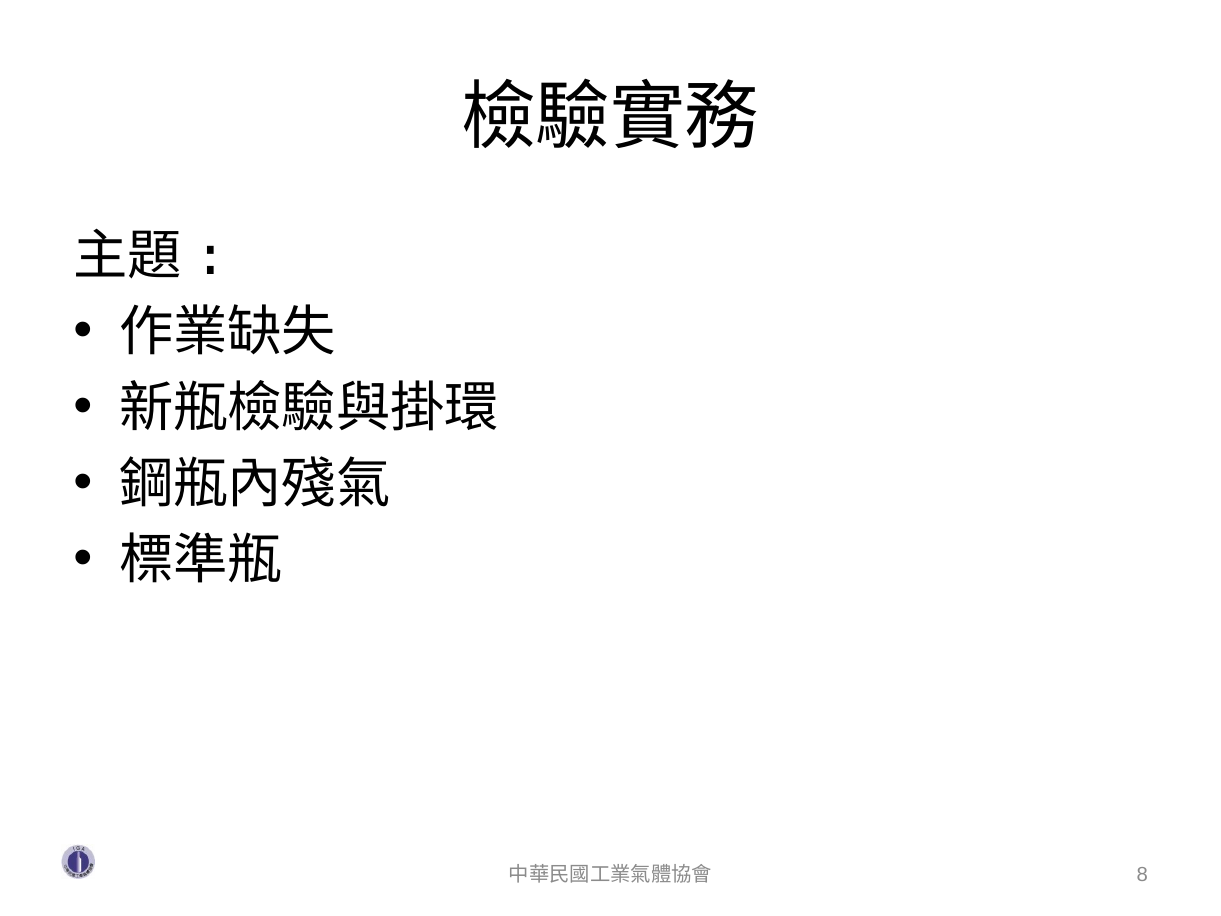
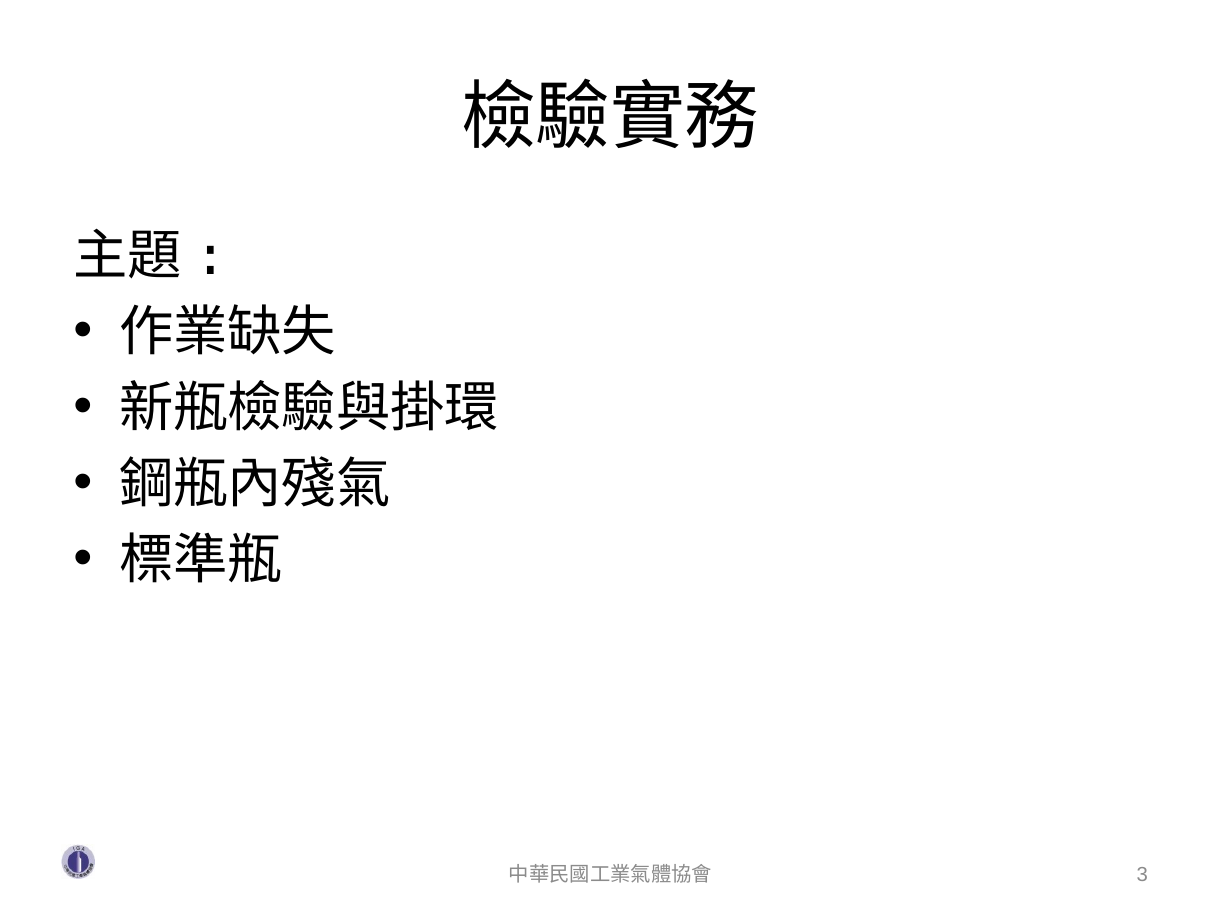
8: 8 -> 3
